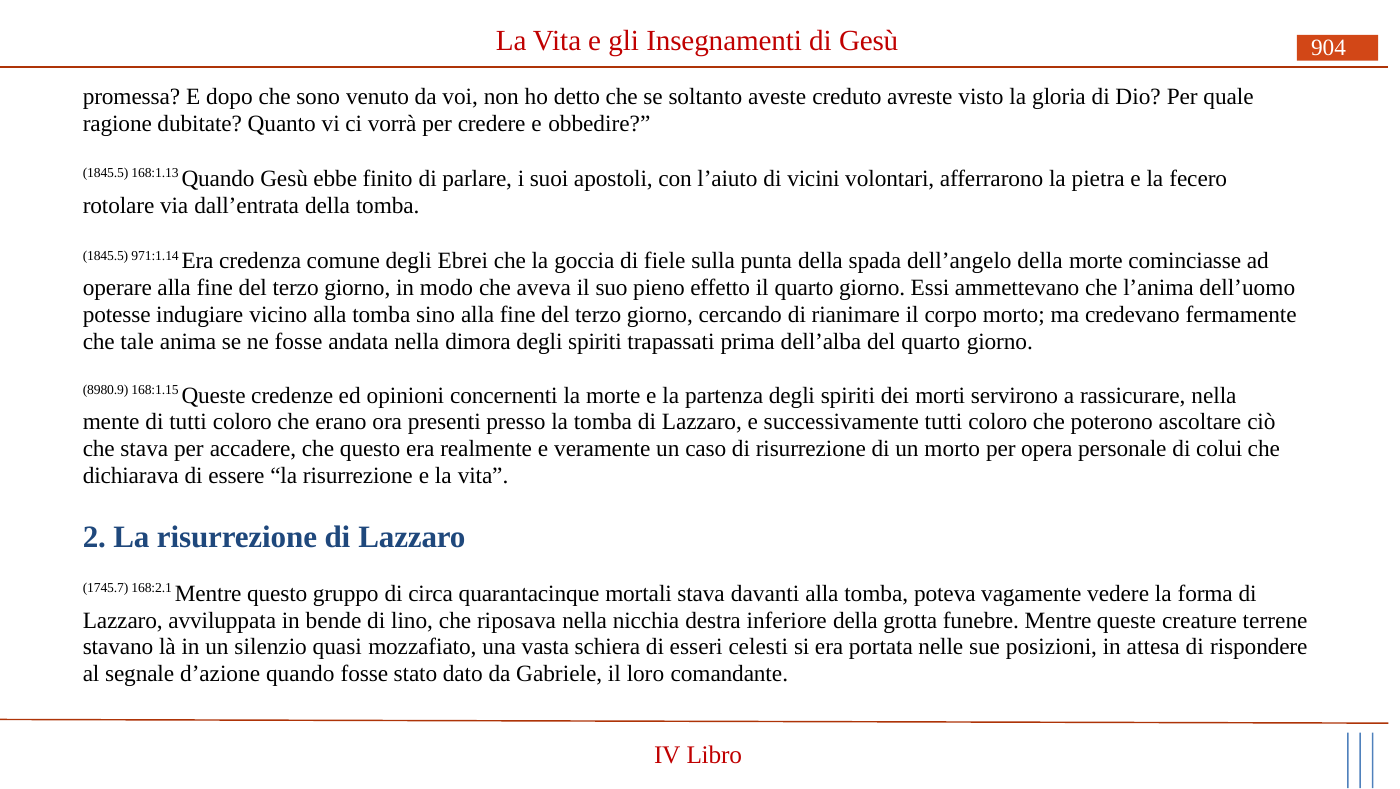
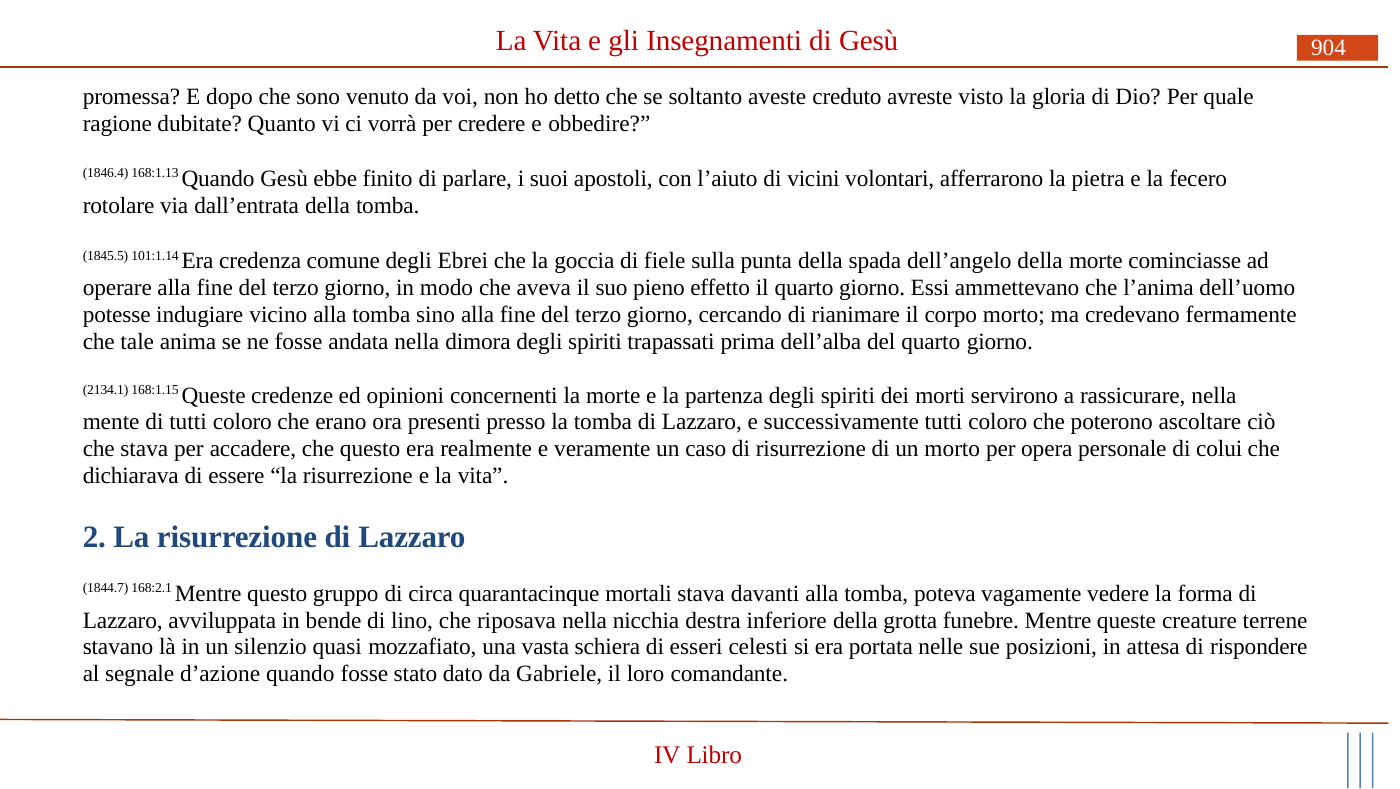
1845.5 at (106, 173): 1845.5 -> 1846.4
971:1.14: 971:1.14 -> 101:1.14
8980.9: 8980.9 -> 2134.1
1745.7: 1745.7 -> 1844.7
